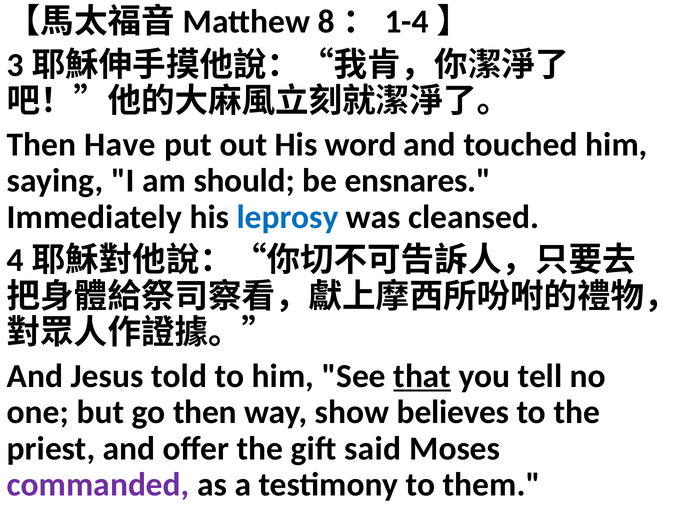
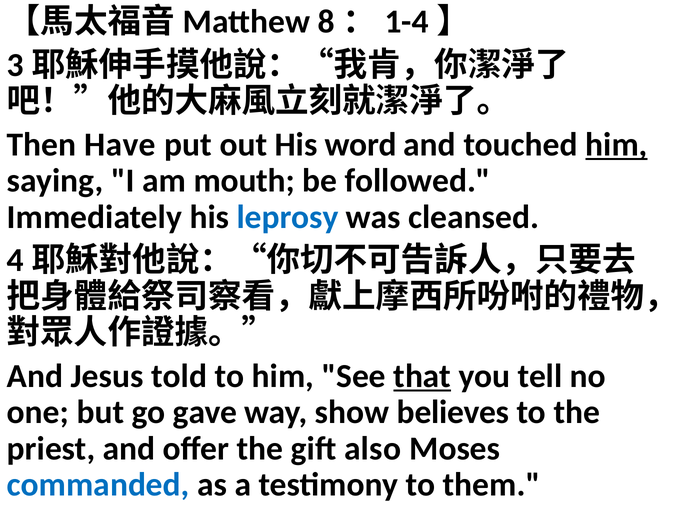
him at (616, 145) underline: none -> present
should: should -> mouth
ensnares: ensnares -> followed
go then: then -> gave
said: said -> also
commanded colour: purple -> blue
